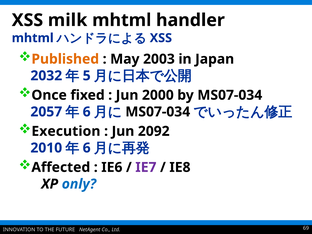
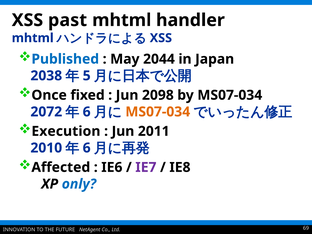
milk: milk -> past
Published colour: orange -> blue
2003: 2003 -> 2044
2032: 2032 -> 2038
2000: 2000 -> 2098
2057: 2057 -> 2072
MS07-034 at (158, 112) colour: black -> orange
2092: 2092 -> 2011
